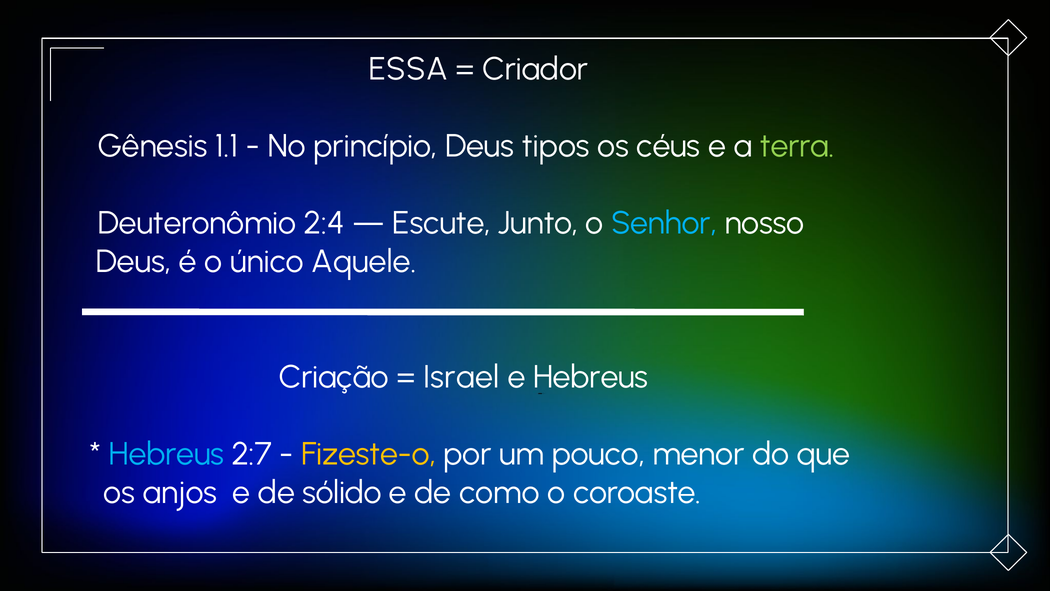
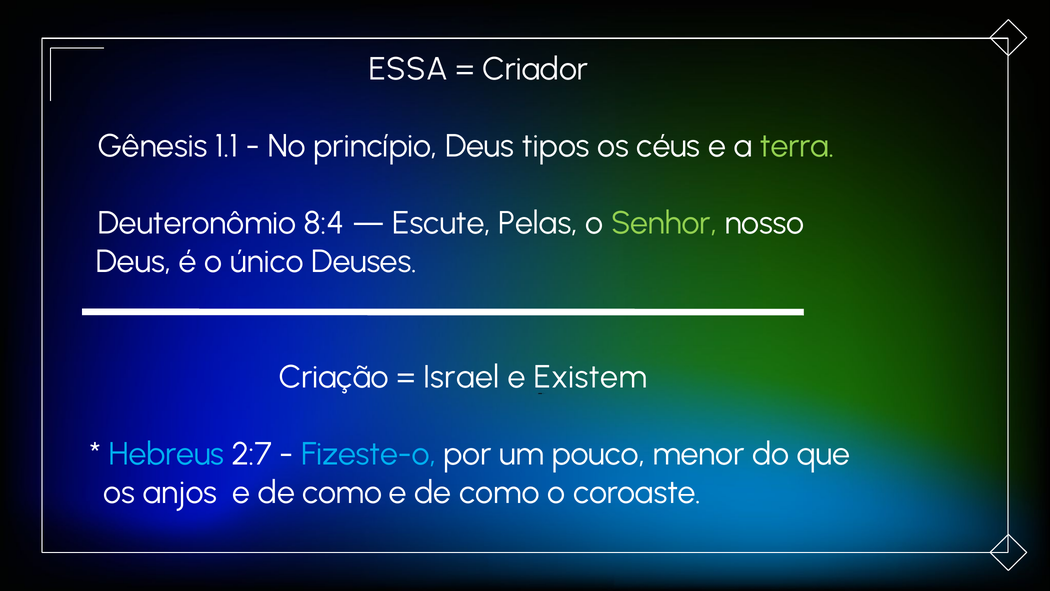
2:4: 2:4 -> 8:4
Junto: Junto -> Pelas
Senhor colour: light blue -> light green
Aquele: Aquele -> Deuses
e Hebreus: Hebreus -> Existem
Fizeste-o colour: yellow -> light blue
anjos e de sólido: sólido -> como
